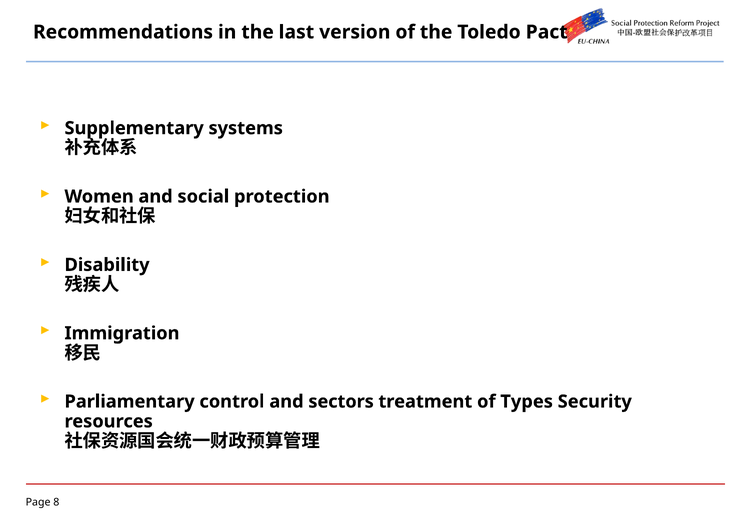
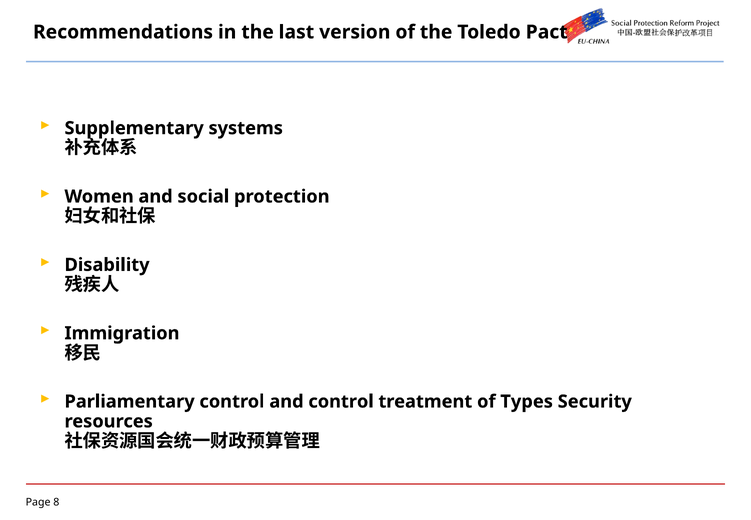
and sectors: sectors -> control
